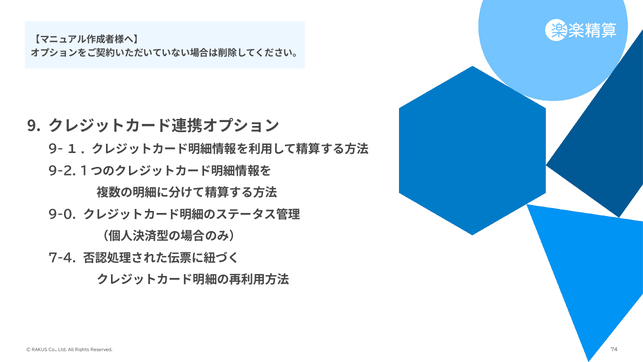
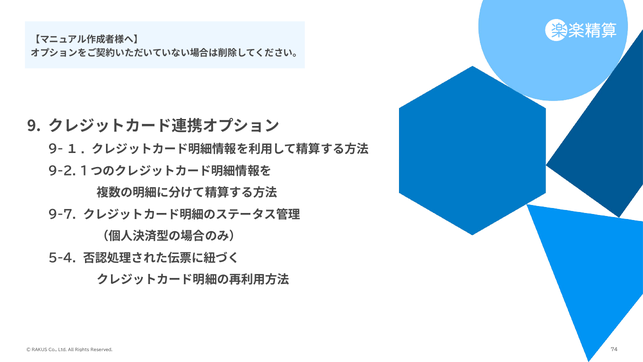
9-0: 9-0 -> 9-7
7-4: 7-4 -> 5-4
